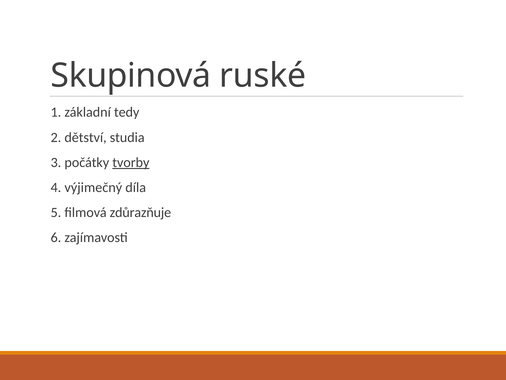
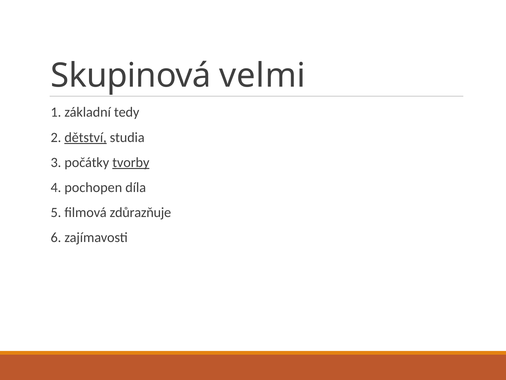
ruské: ruské -> velmi
dětství underline: none -> present
výjimečný: výjimečný -> pochopen
